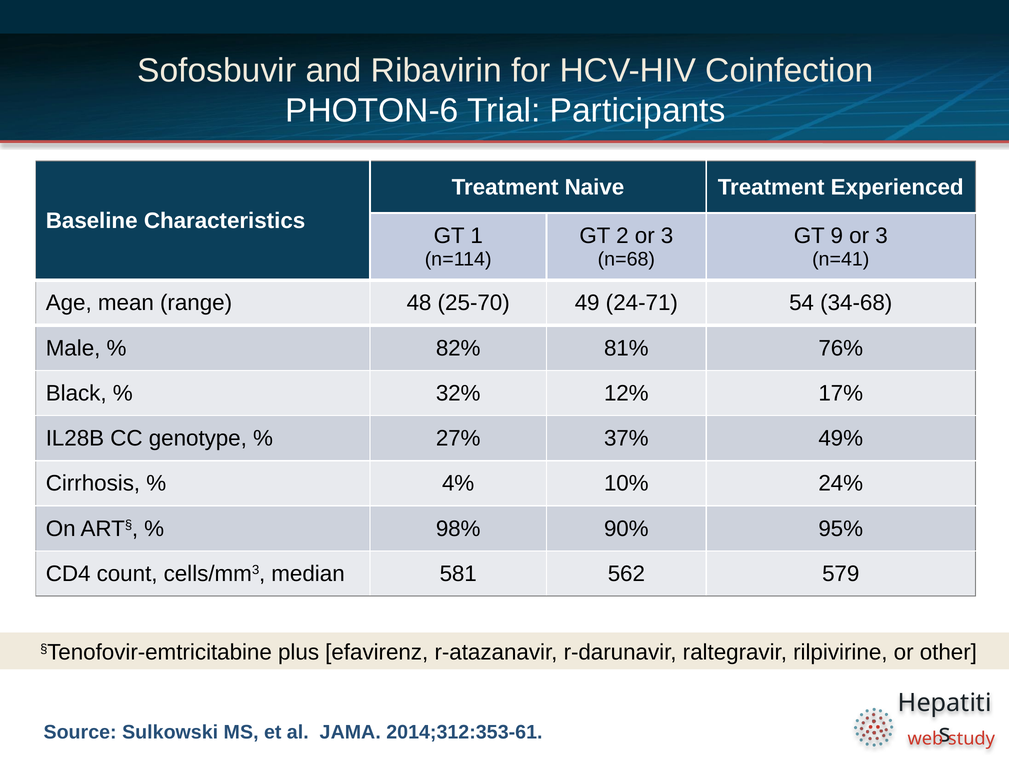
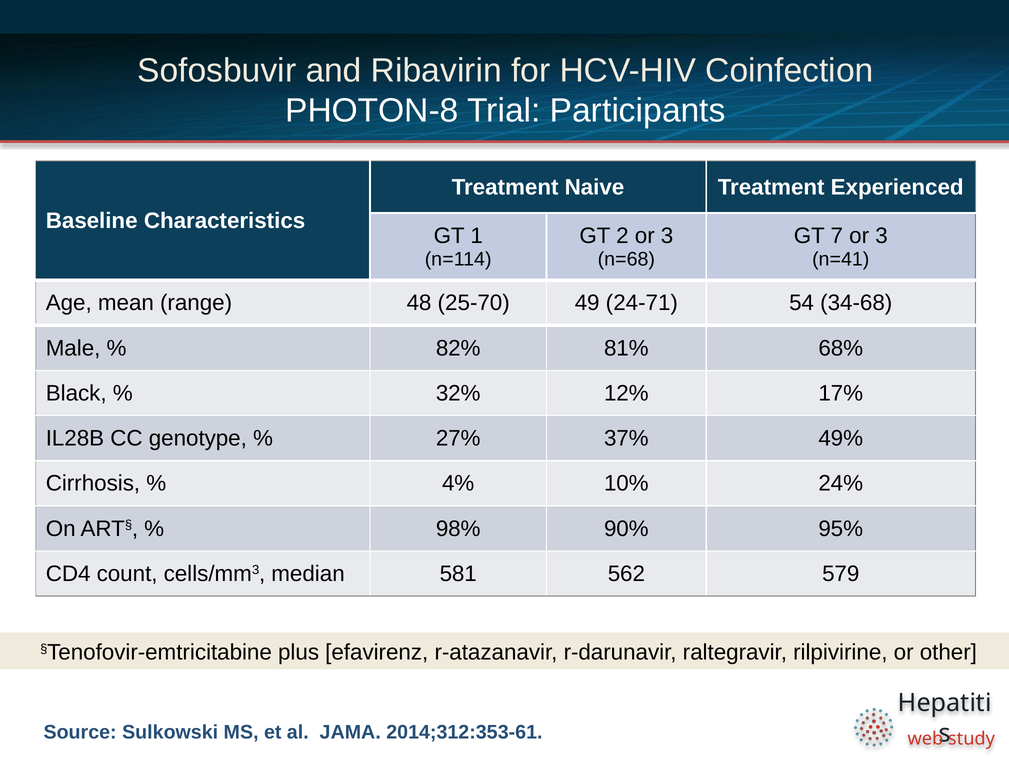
PHOTON-6: PHOTON-6 -> PHOTON-8
9: 9 -> 7
76%: 76% -> 68%
